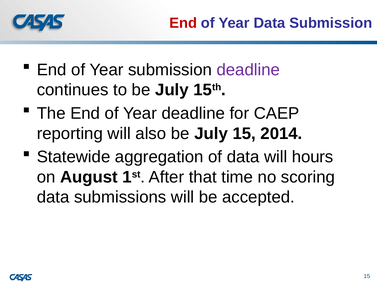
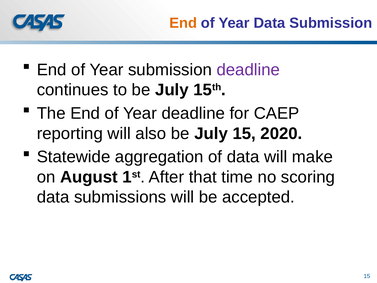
End at (183, 23) colour: red -> orange
2014: 2014 -> 2020
hours: hours -> make
